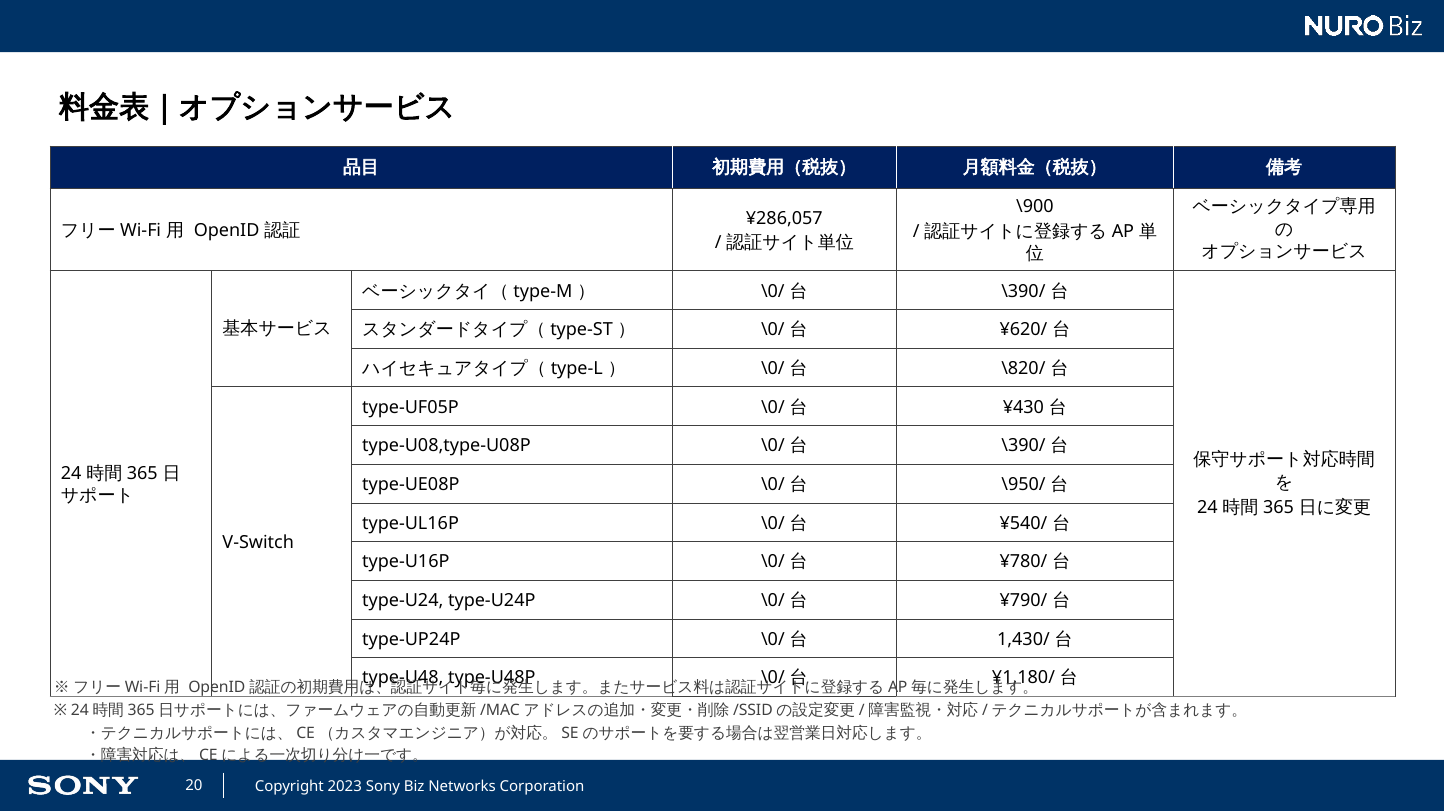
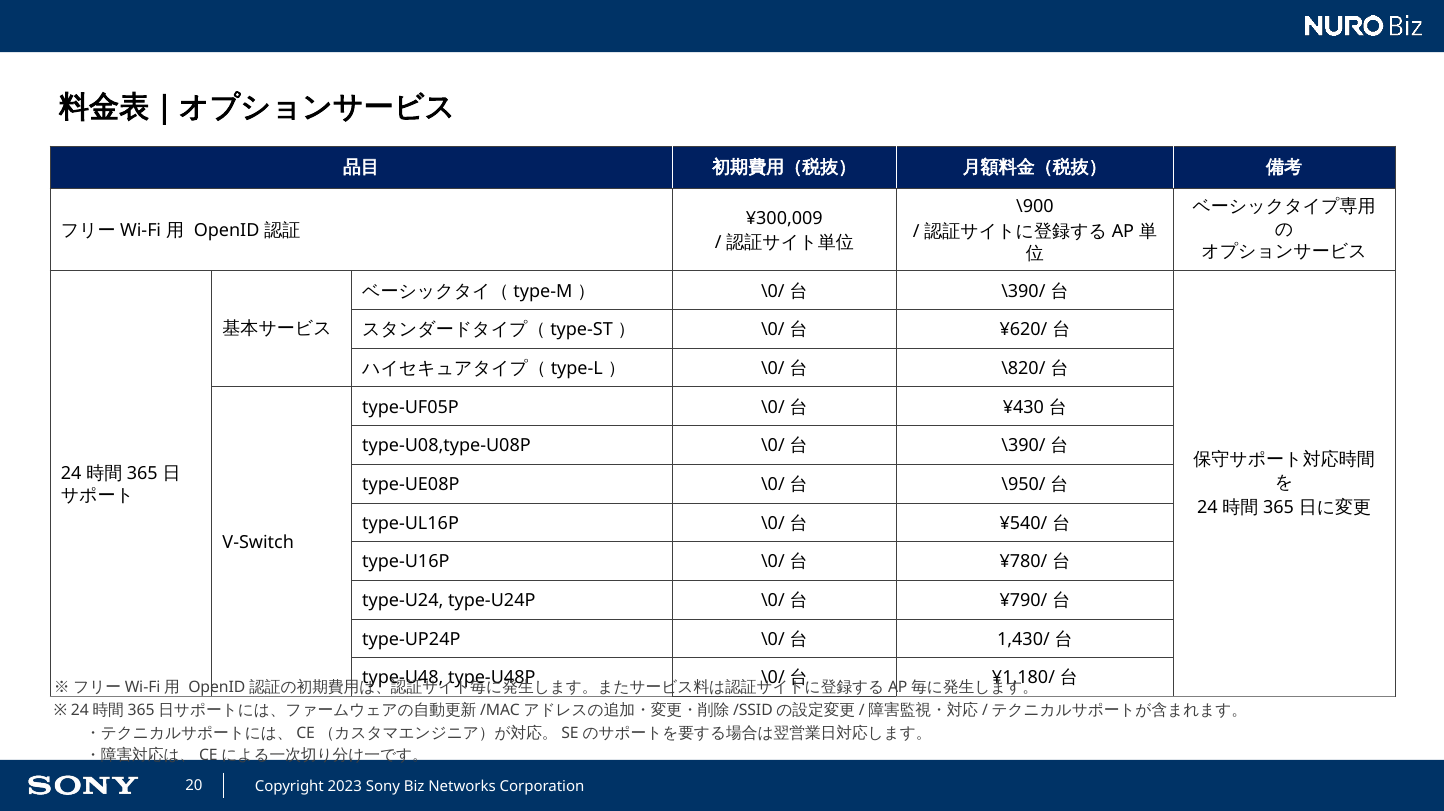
¥286,057: ¥286,057 -> ¥300,009
